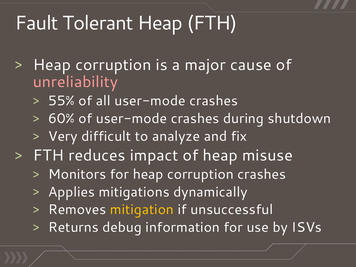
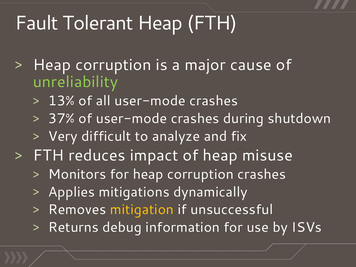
unreliability colour: pink -> light green
55%: 55% -> 13%
60%: 60% -> 37%
